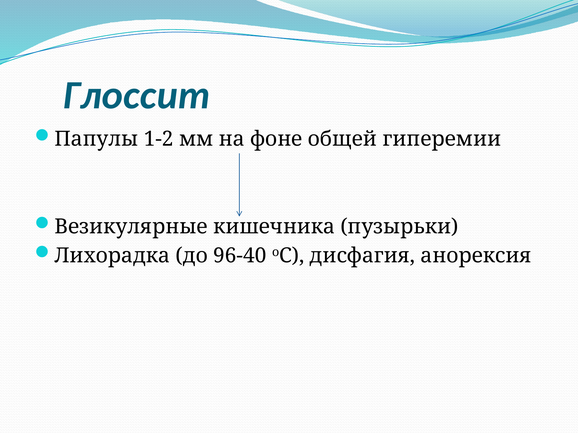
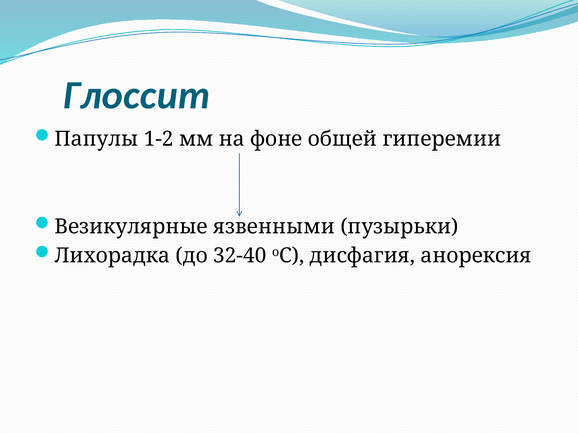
кишечника: кишечника -> язвенными
96-40: 96-40 -> 32-40
